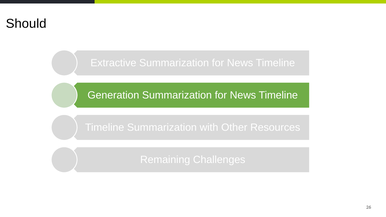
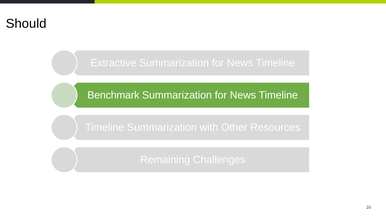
Generation: Generation -> Benchmark
